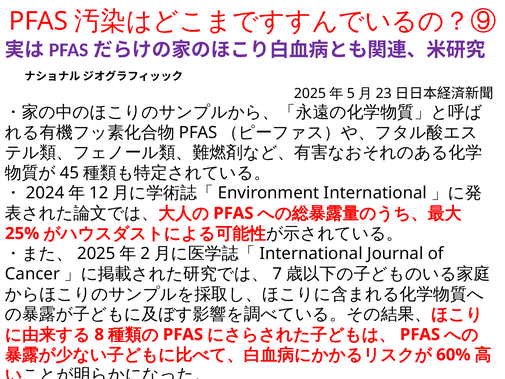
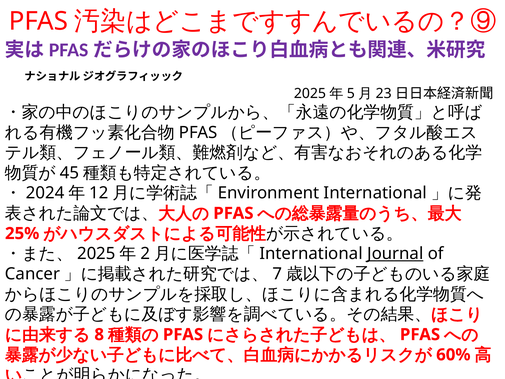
Journal underline: none -> present
